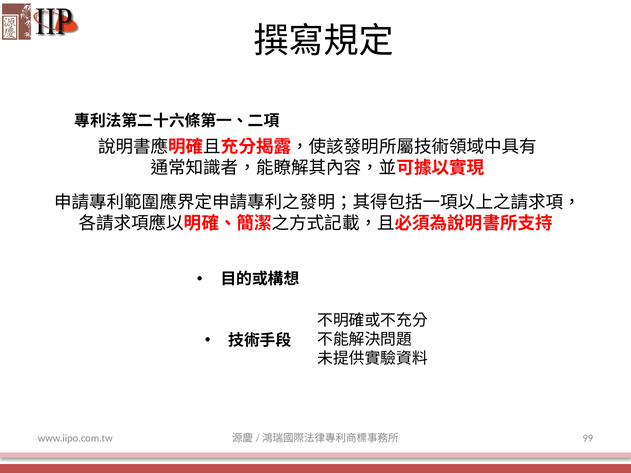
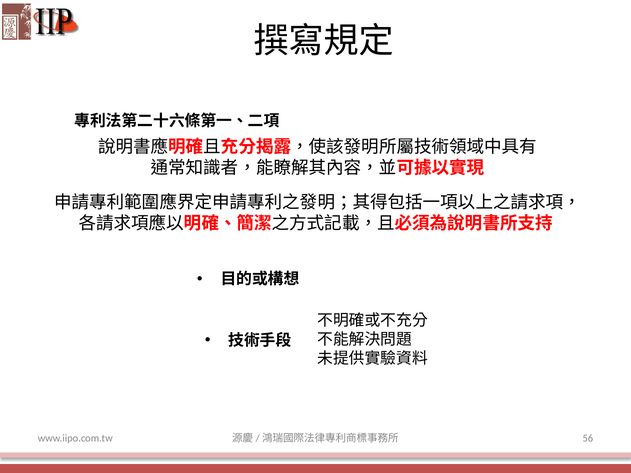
99: 99 -> 56
